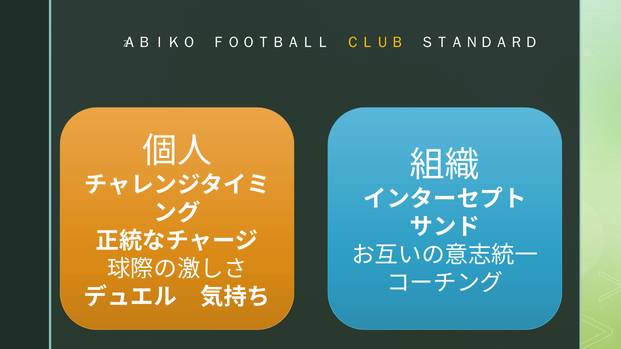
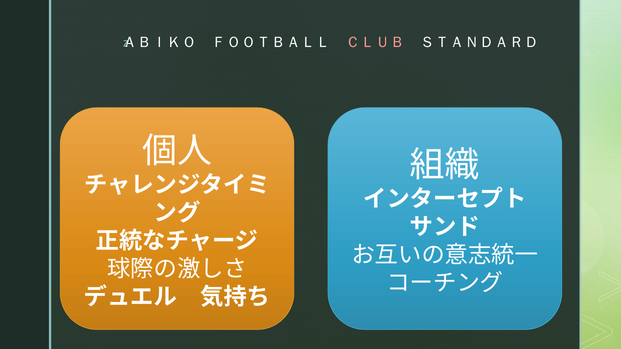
ＣＬＵＢ colour: yellow -> pink
